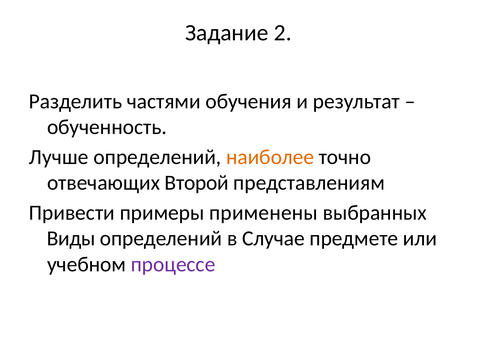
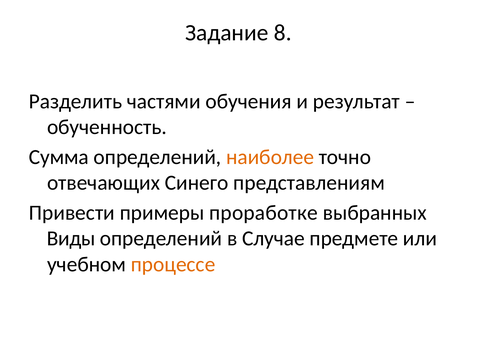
2: 2 -> 8
Лучше: Лучше -> Сумма
Второй: Второй -> Синего
применены: применены -> проработке
процессе colour: purple -> orange
